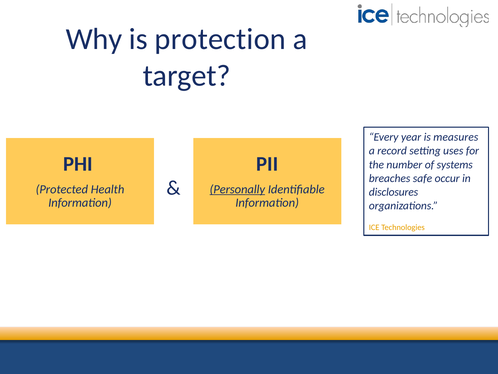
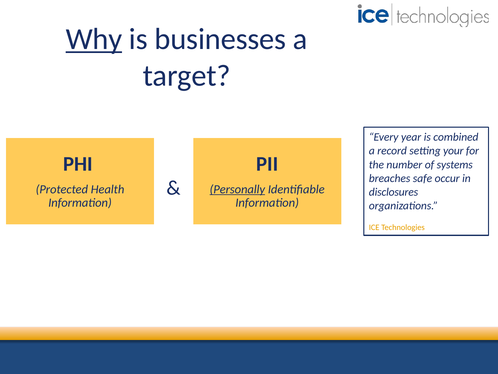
Why underline: none -> present
protection: protection -> businesses
measures: measures -> combined
uses: uses -> your
